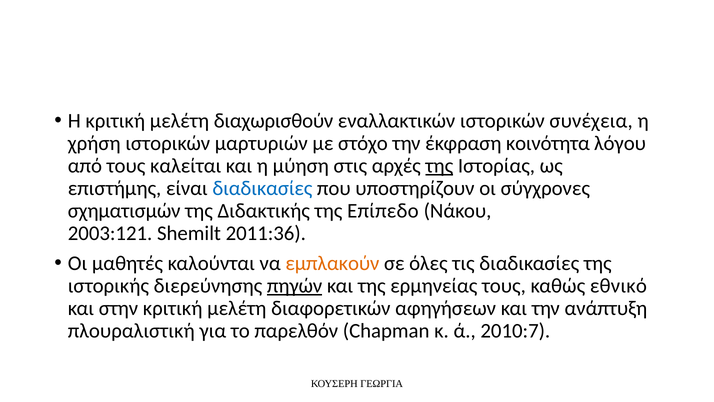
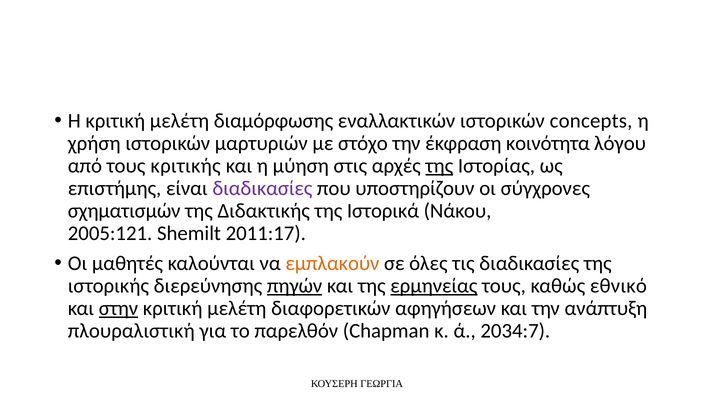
διαχωρισθούν: διαχωρισθούν -> διαμόρφωσης
συνέχεια: συνέχεια -> concepts
καλείται: καλείται -> κριτικής
διαδικασίες at (262, 188) colour: blue -> purple
Επίπεδο: Επίπεδο -> Ιστορικά
2003:121: 2003:121 -> 2005:121
2011:36: 2011:36 -> 2011:17
ερμηνείας underline: none -> present
στην underline: none -> present
2010:7: 2010:7 -> 2034:7
